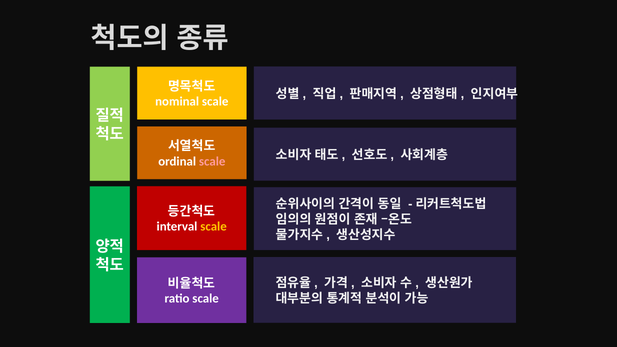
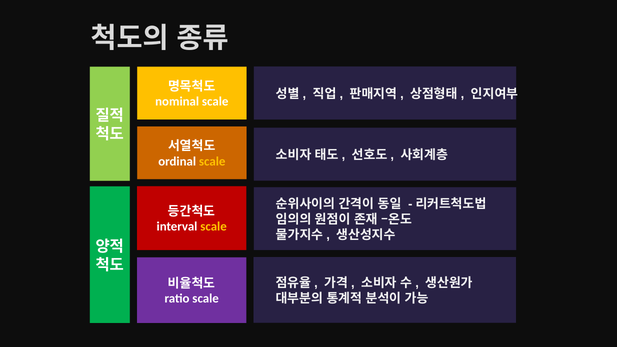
scale at (212, 161) colour: pink -> yellow
